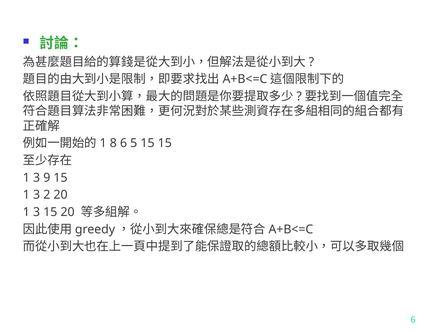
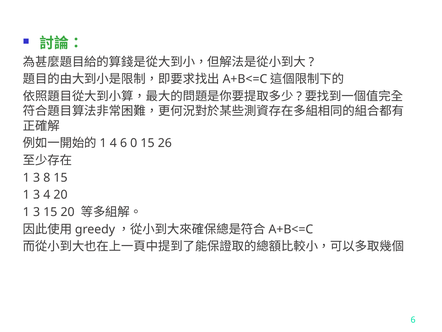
1 8: 8 -> 4
5: 5 -> 0
15 15: 15 -> 26
9: 9 -> 8
3 2: 2 -> 4
